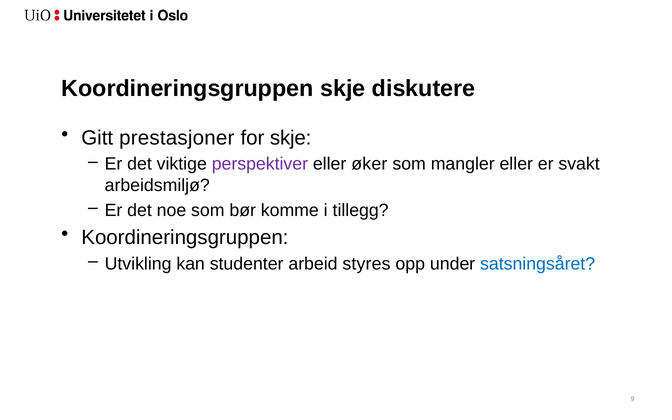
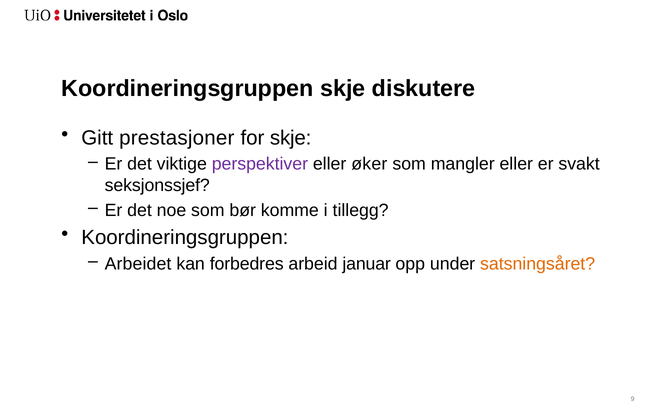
arbeidsmiljø: arbeidsmiljø -> seksjonssjef
Utvikling: Utvikling -> Arbeidet
studenter: studenter -> forbedres
styres: styres -> januar
satsningsåret colour: blue -> orange
